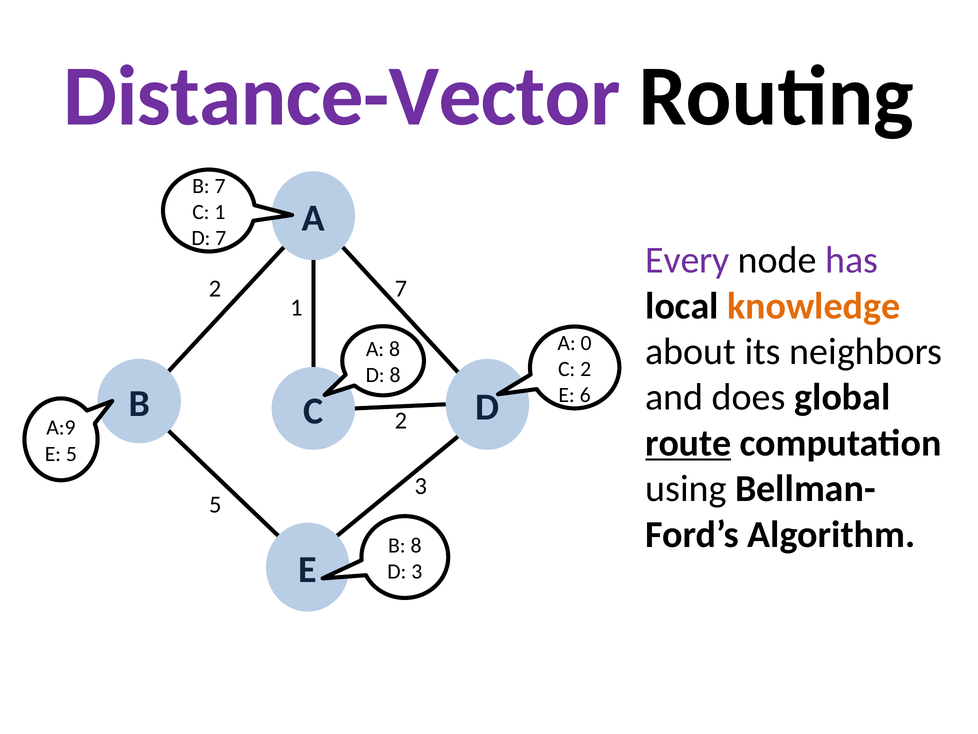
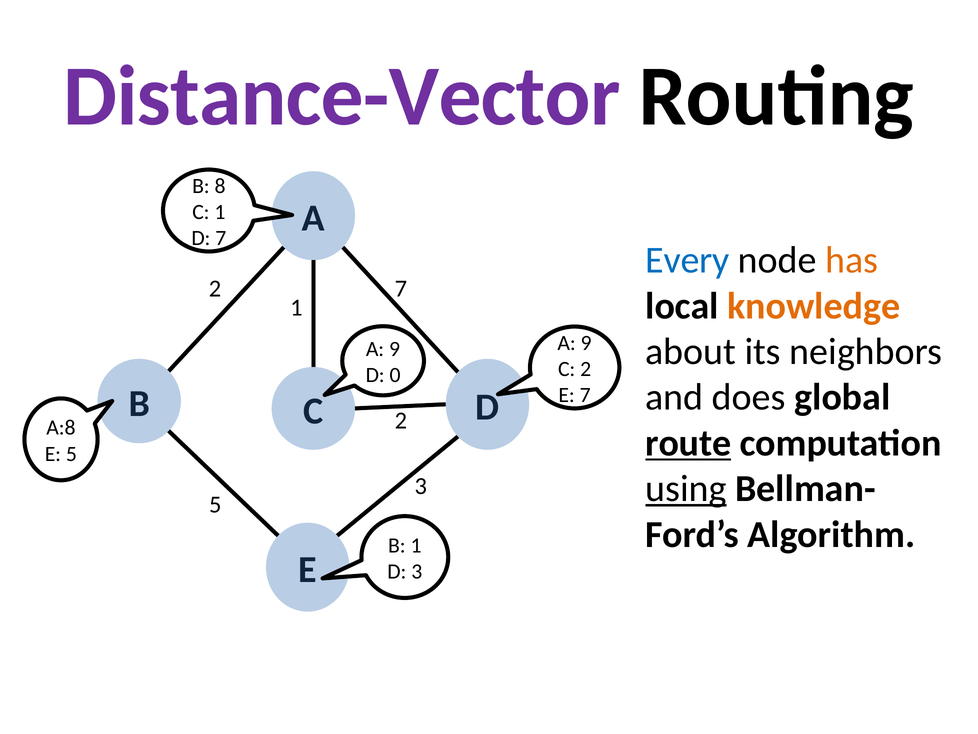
B 7: 7 -> 8
Every colour: purple -> blue
has colour: purple -> orange
0 at (586, 343): 0 -> 9
8 at (395, 349): 8 -> 9
D 8: 8 -> 0
E 6: 6 -> 7
A:9: A:9 -> A:8
using underline: none -> present
B 8: 8 -> 1
